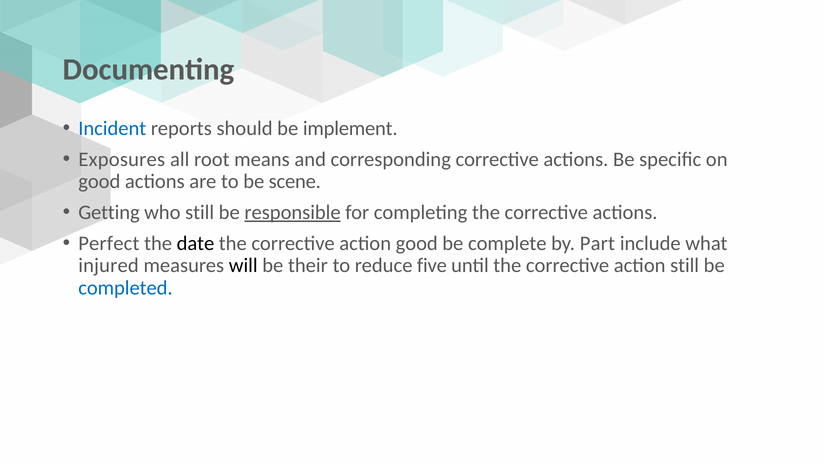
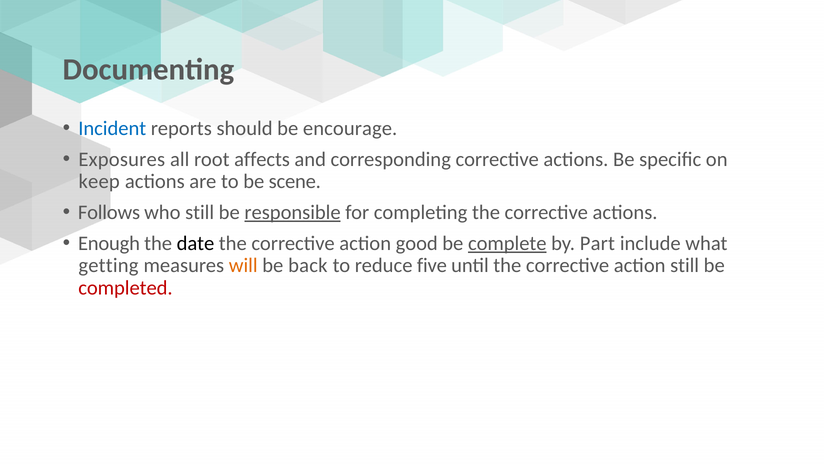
implement: implement -> encourage
means: means -> affects
good at (99, 181): good -> keep
Getting: Getting -> Follows
Perfect: Perfect -> Enough
complete underline: none -> present
injured: injured -> getting
will colour: black -> orange
their: their -> back
completed colour: blue -> red
